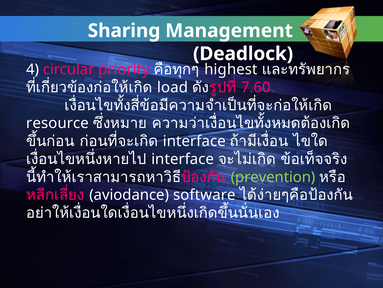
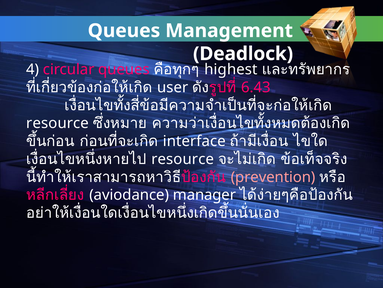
Sharing at (124, 31): Sharing -> Queues
circular priority: priority -> queues
load: load -> user
7.60: 7.60 -> 6.43
interface at (183, 159): interface -> resource
prevention colour: light green -> pink
software: software -> manager
